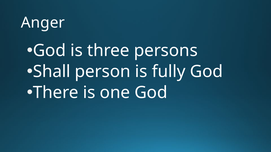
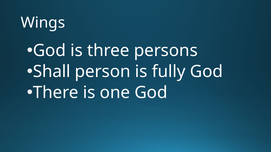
Anger: Anger -> Wings
